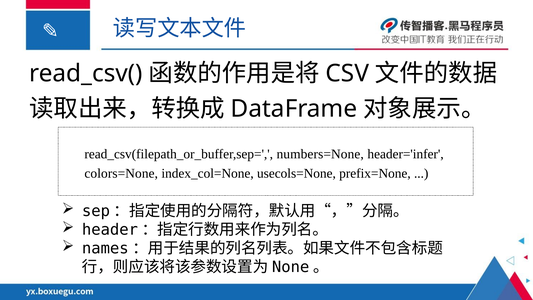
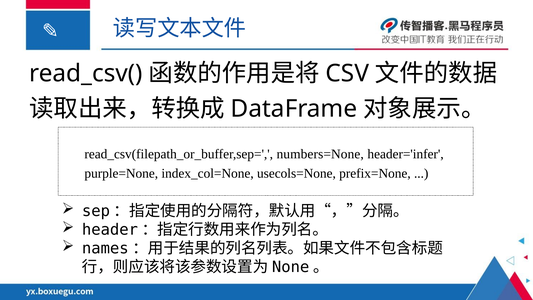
colors=None: colors=None -> purple=None
